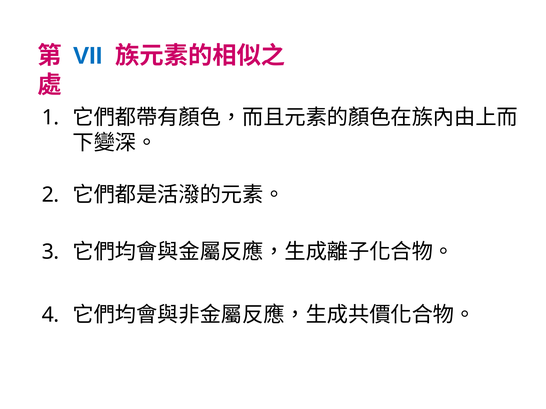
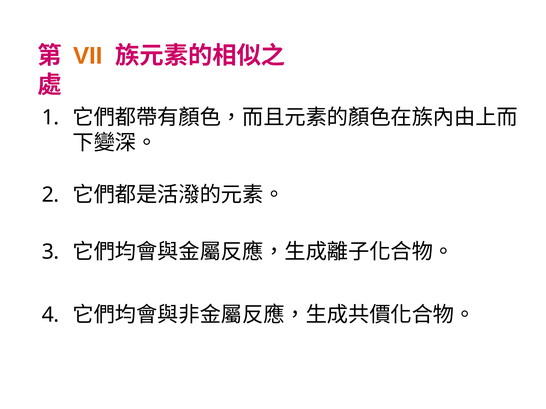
VII colour: blue -> orange
